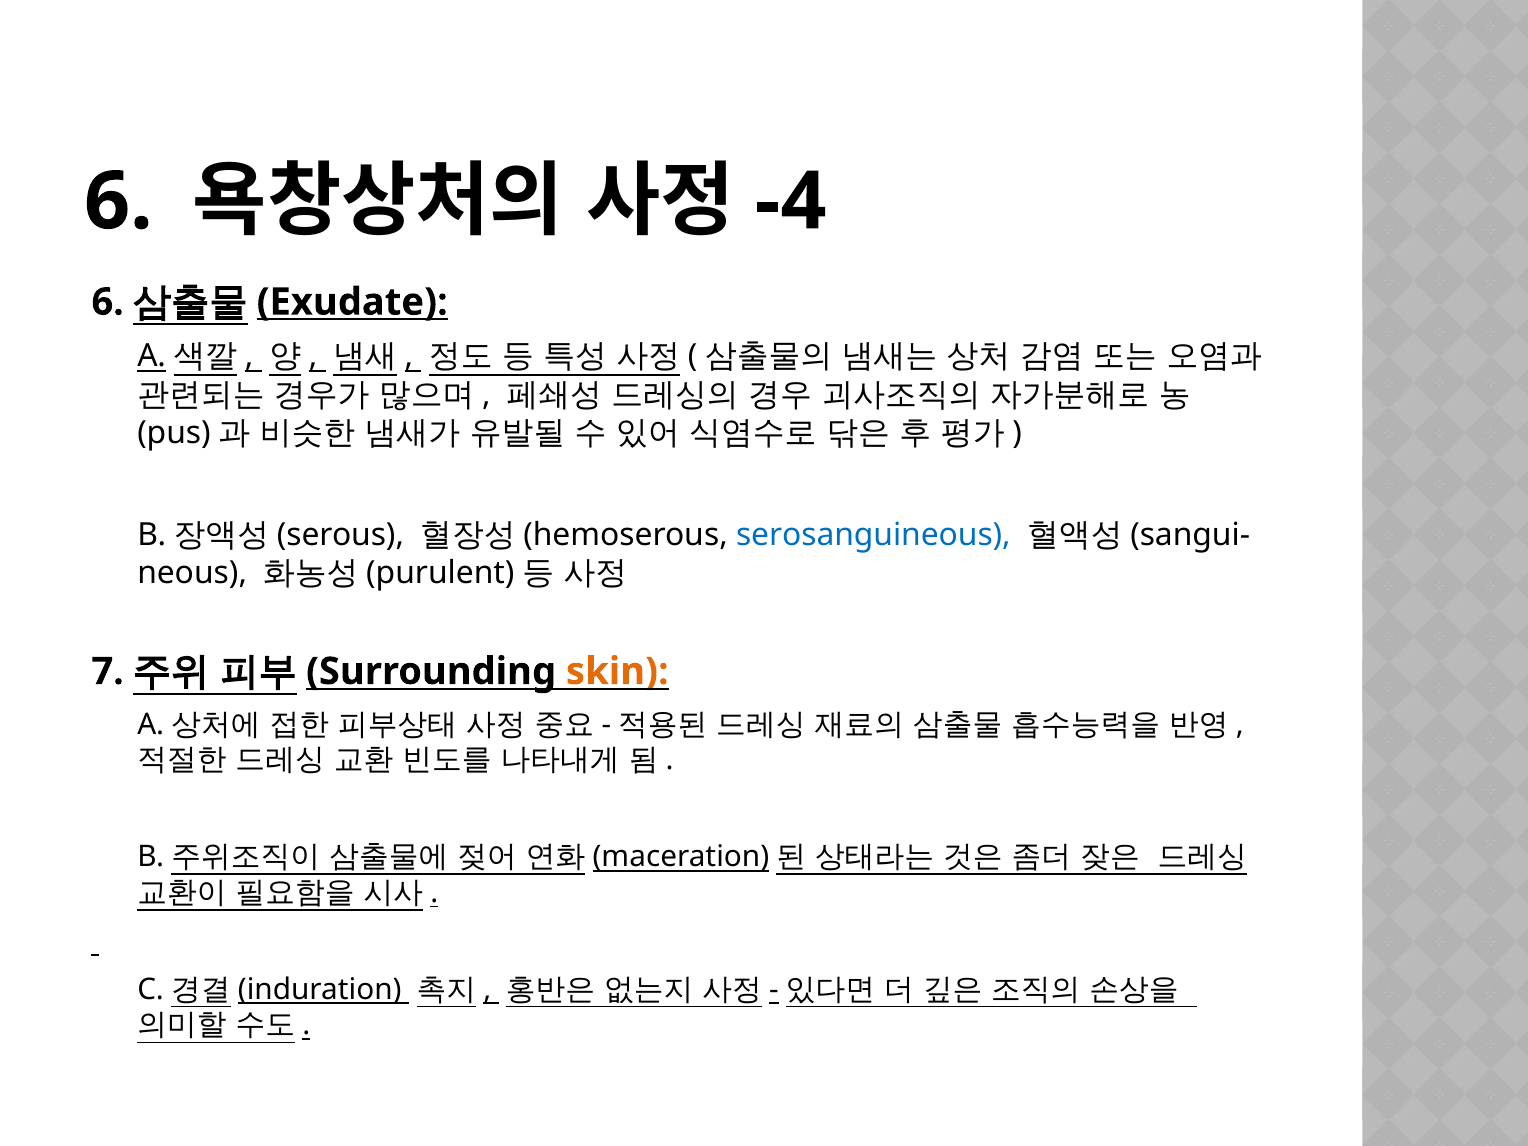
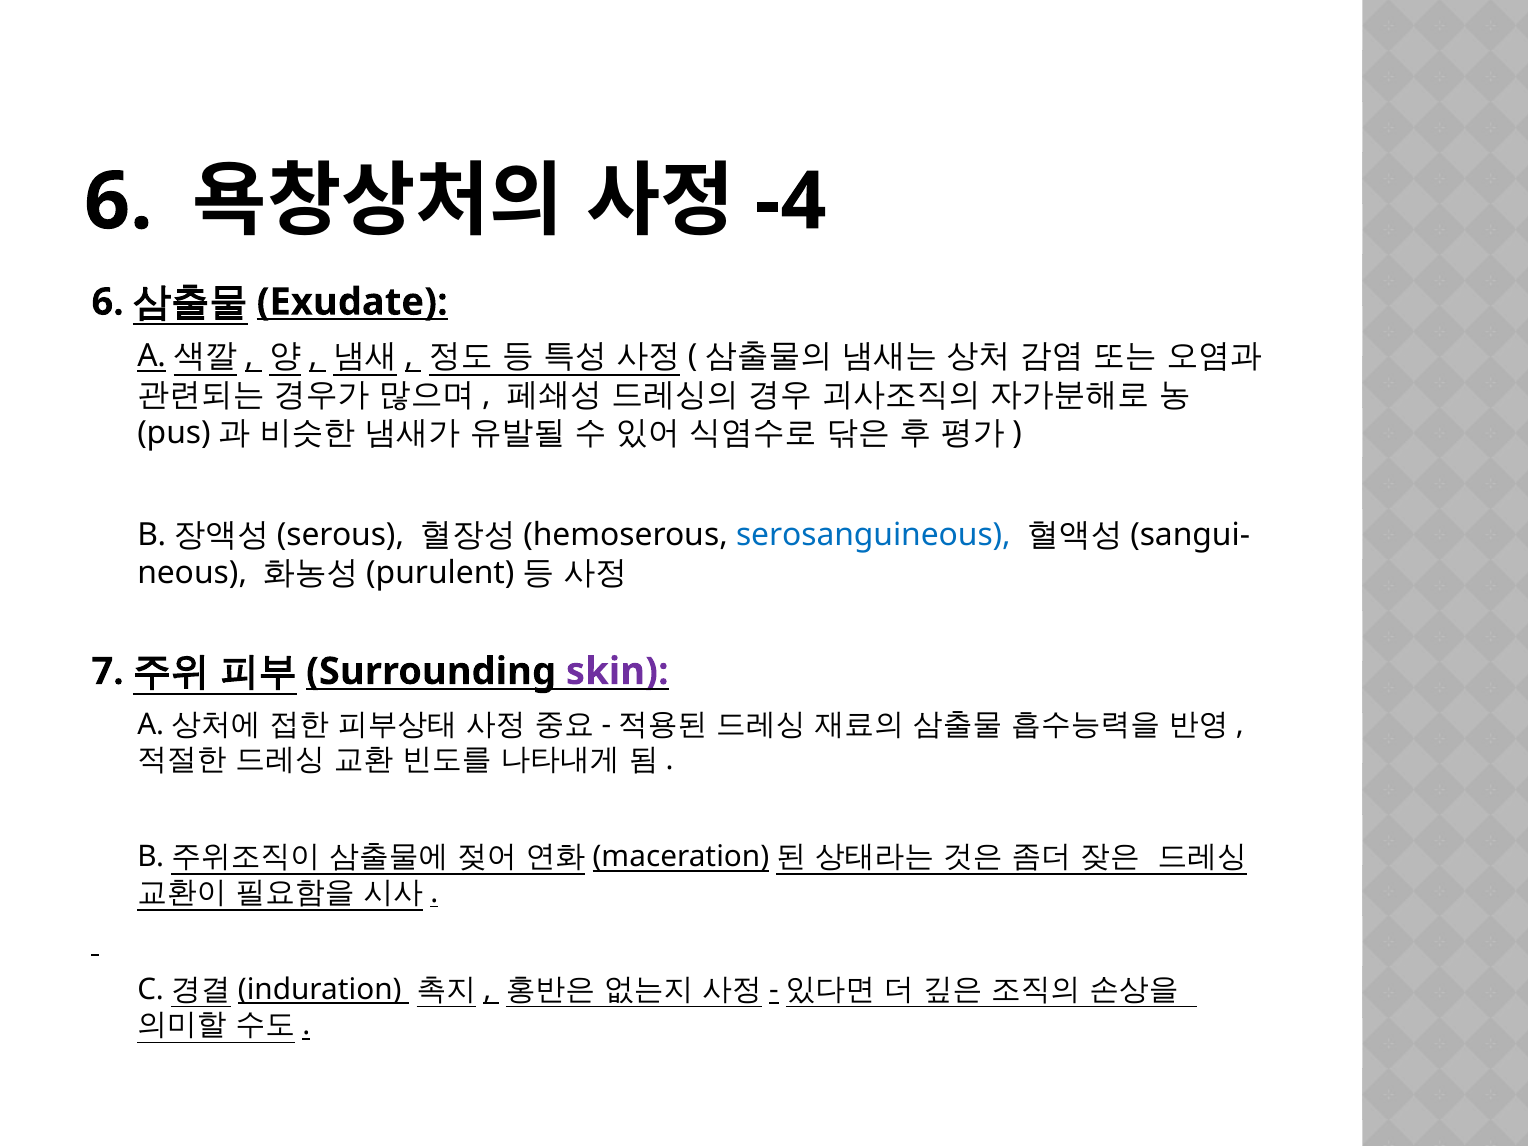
skin colour: orange -> purple
